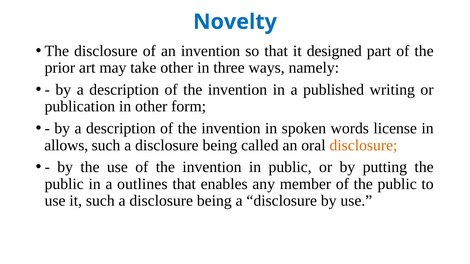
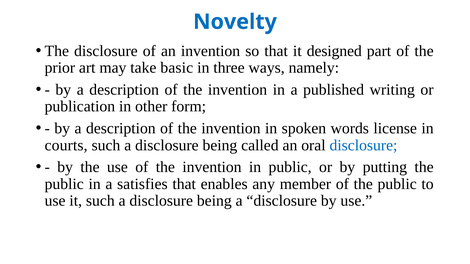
take other: other -> basic
allows: allows -> courts
disclosure at (363, 145) colour: orange -> blue
outlines: outlines -> satisfies
